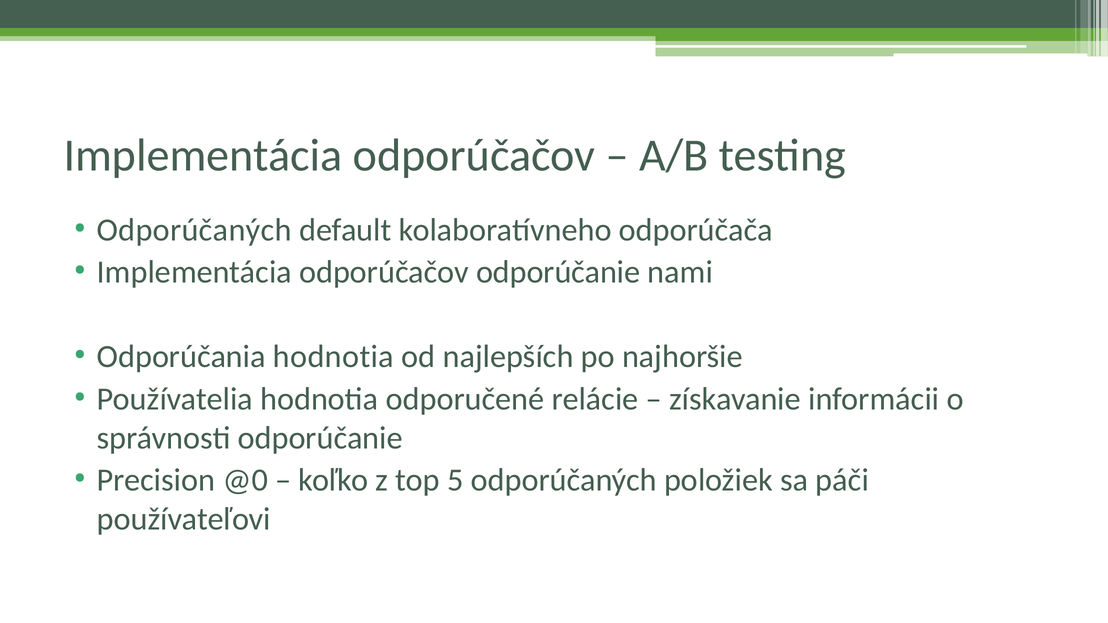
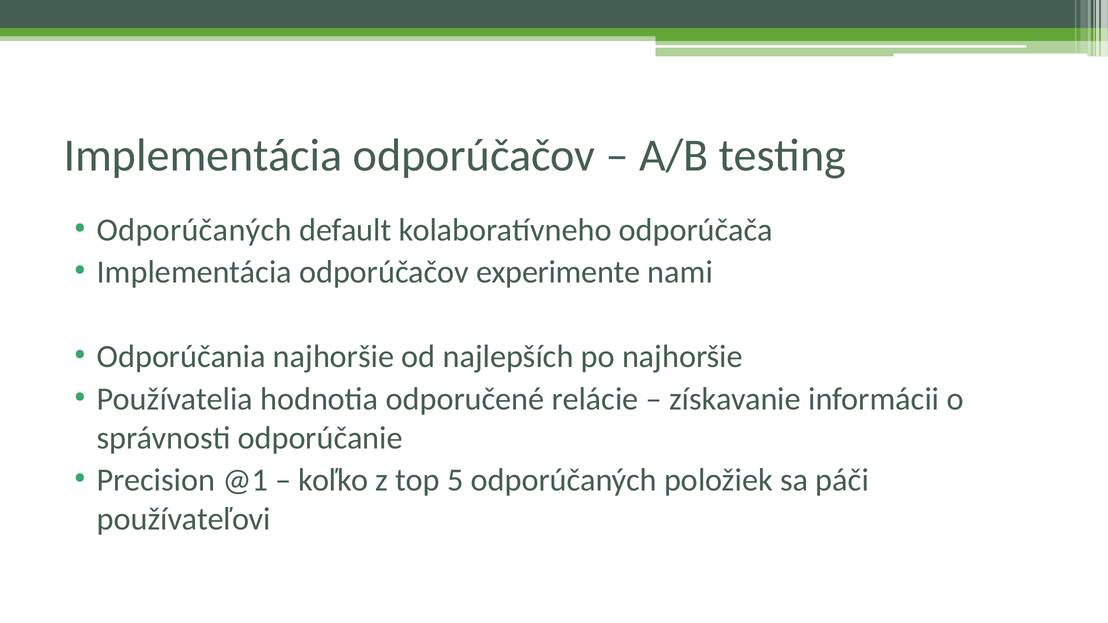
odporúčačov odporúčanie: odporúčanie -> experimente
Odporúčania hodnotia: hodnotia -> najhoršie
@0: @0 -> @1
